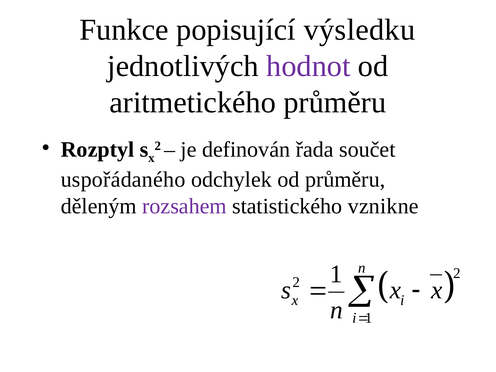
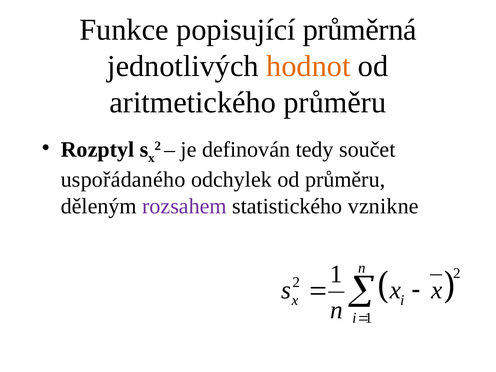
výsledku: výsledku -> průměrná
hodnot colour: purple -> orange
řada: řada -> tedy
